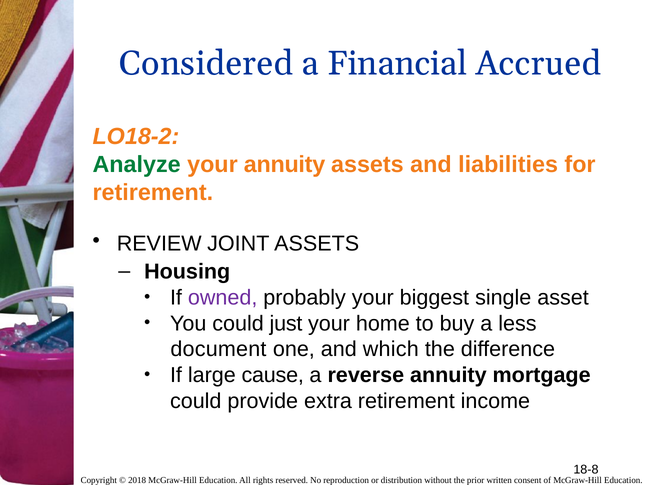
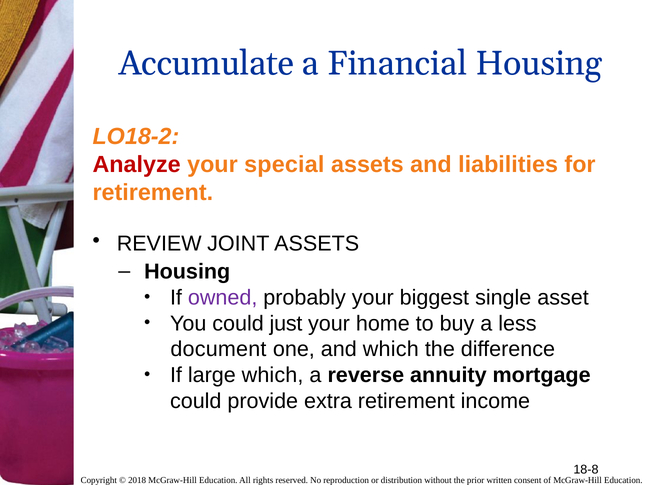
Considered: Considered -> Accumulate
Financial Accrued: Accrued -> Housing
Analyze colour: green -> red
your annuity: annuity -> special
large cause: cause -> which
